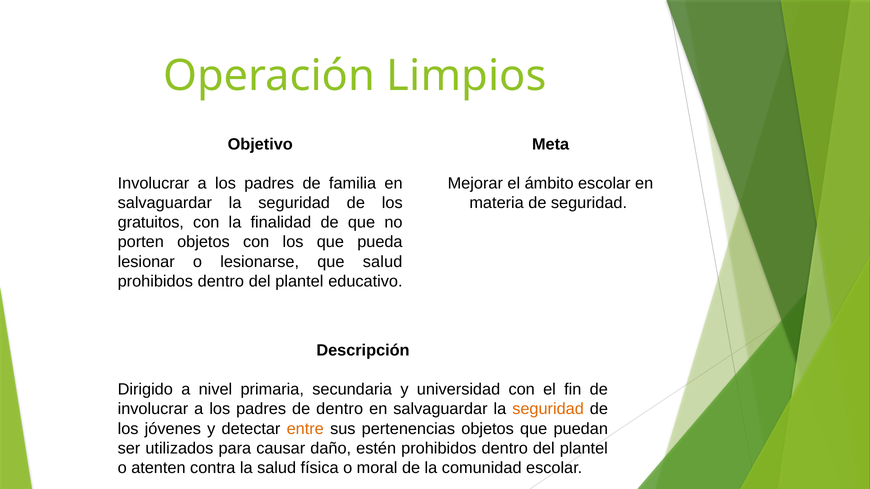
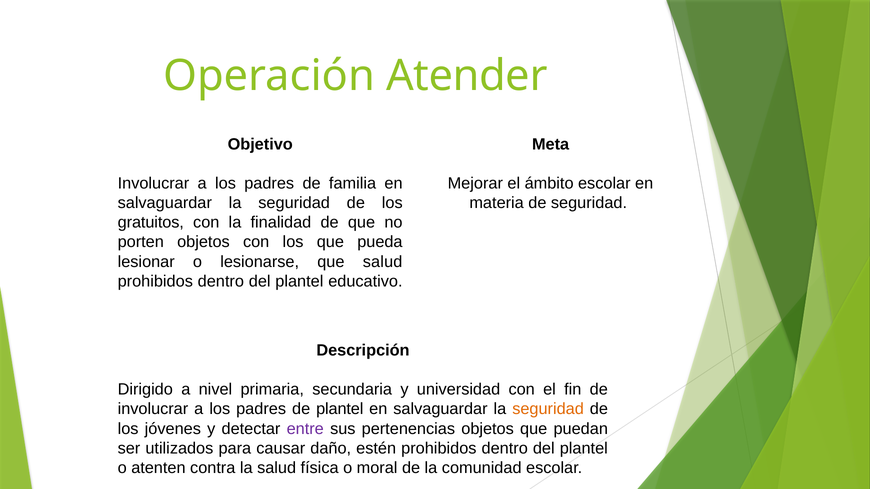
Limpios: Limpios -> Atender
de dentro: dentro -> plantel
entre colour: orange -> purple
